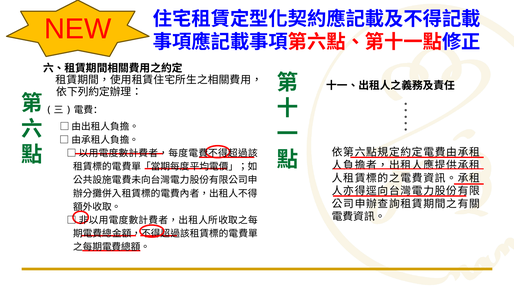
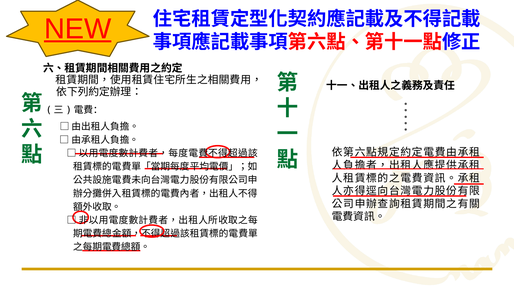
NEW underline: none -> present
